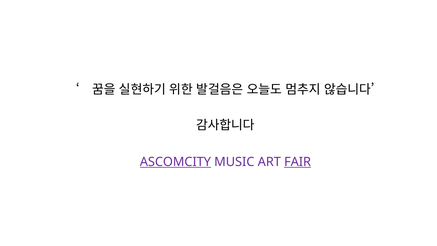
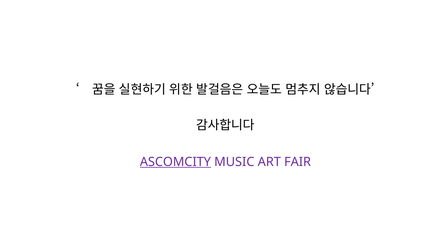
FAIR underline: present -> none
